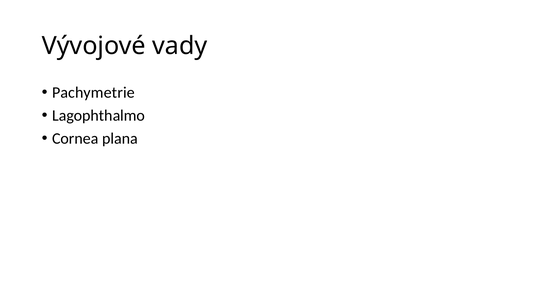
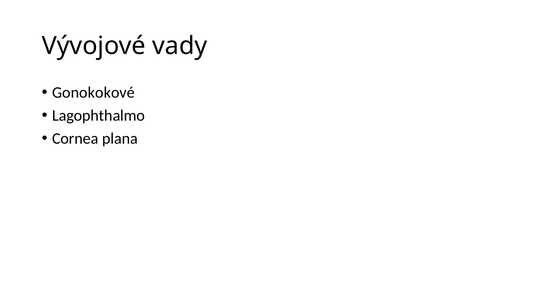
Pachymetrie: Pachymetrie -> Gonokokové
